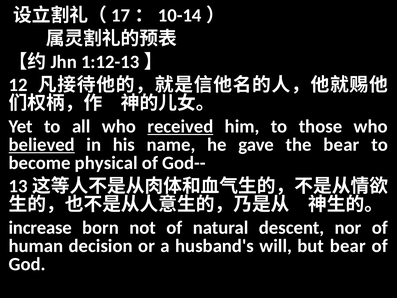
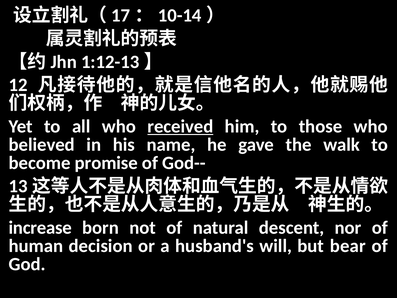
believed underline: present -> none
the bear: bear -> walk
physical: physical -> promise
